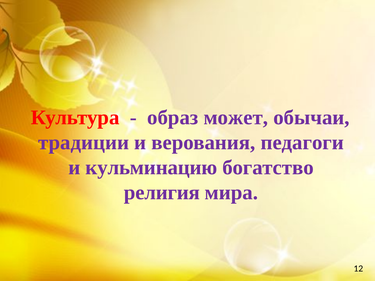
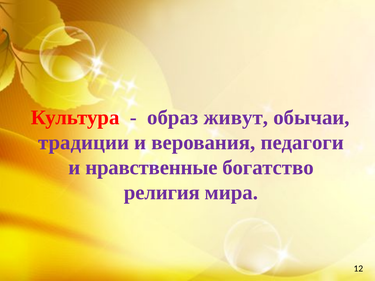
может: может -> живут
кульминацию: кульминацию -> нравственные
